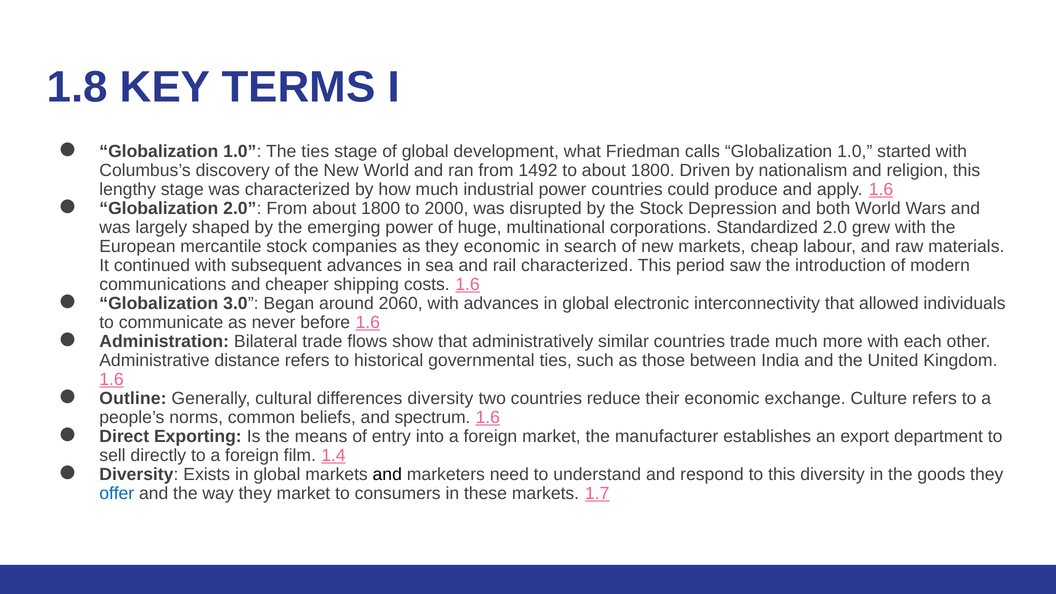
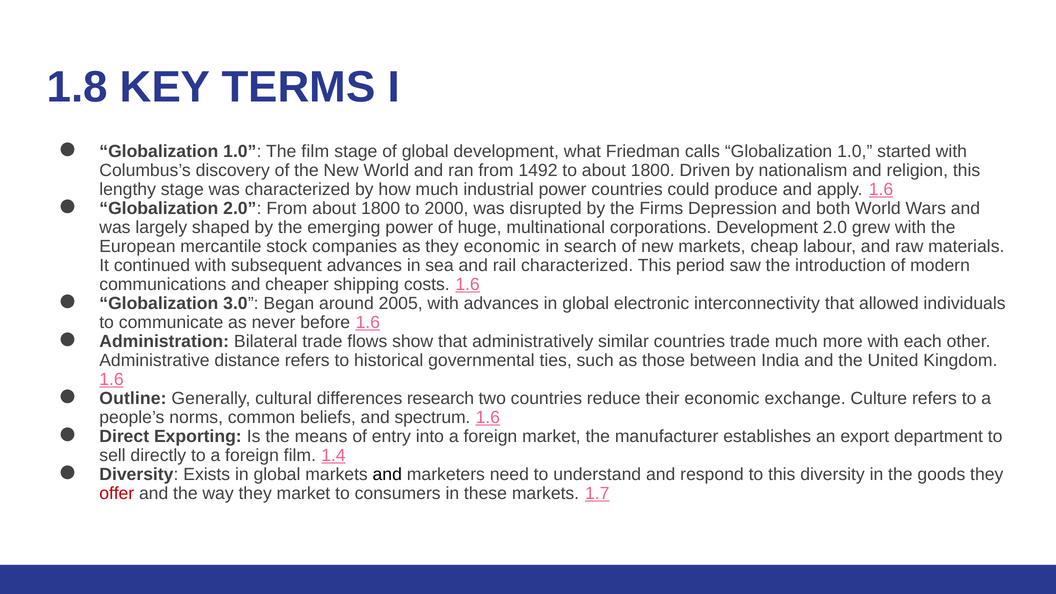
The ties: ties -> film
the Stock: Stock -> Firms
corporations Standardized: Standardized -> Development
2060: 2060 -> 2005
differences diversity: diversity -> research
offer colour: blue -> red
